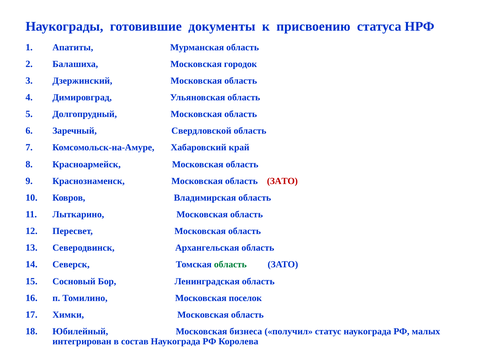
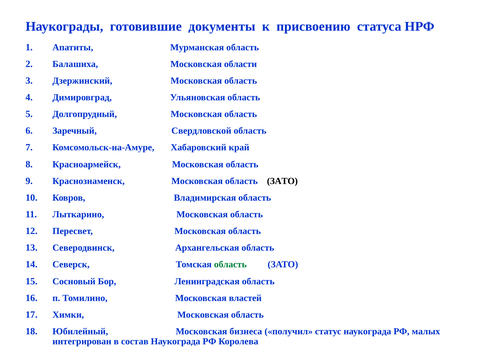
городок: городок -> области
ЗАТО at (282, 181) colour: red -> black
поселок: поселок -> властей
